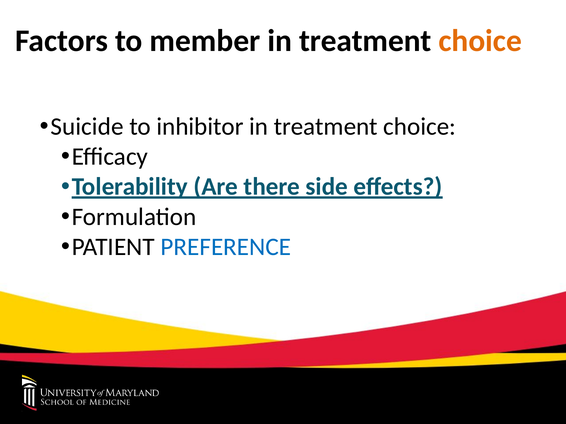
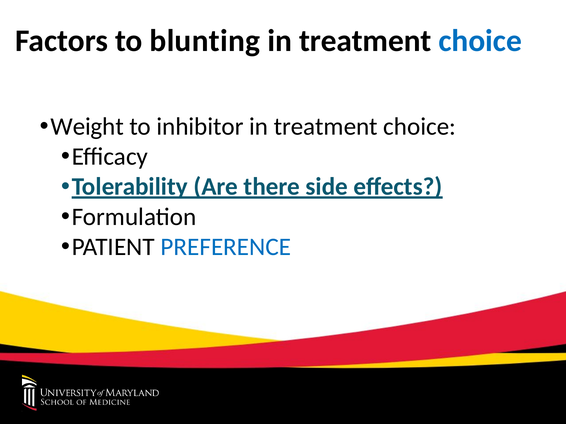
member: member -> blunting
choice at (480, 41) colour: orange -> blue
Suicide: Suicide -> Weight
